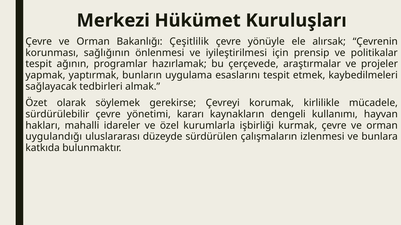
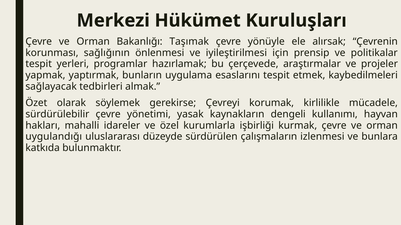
Çeşitlilik: Çeşitlilik -> Taşımak
ağının: ağının -> yerleri
kararı: kararı -> yasak
